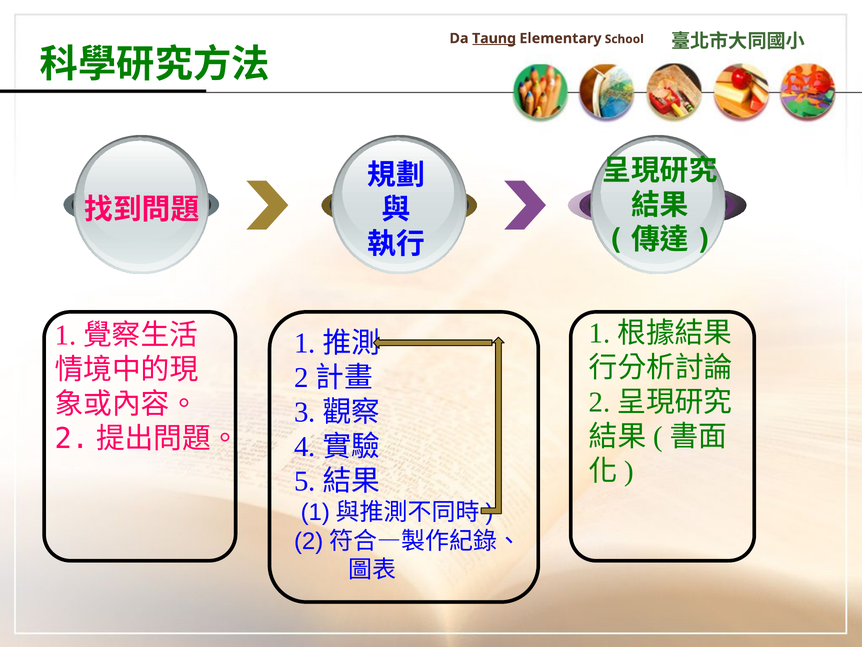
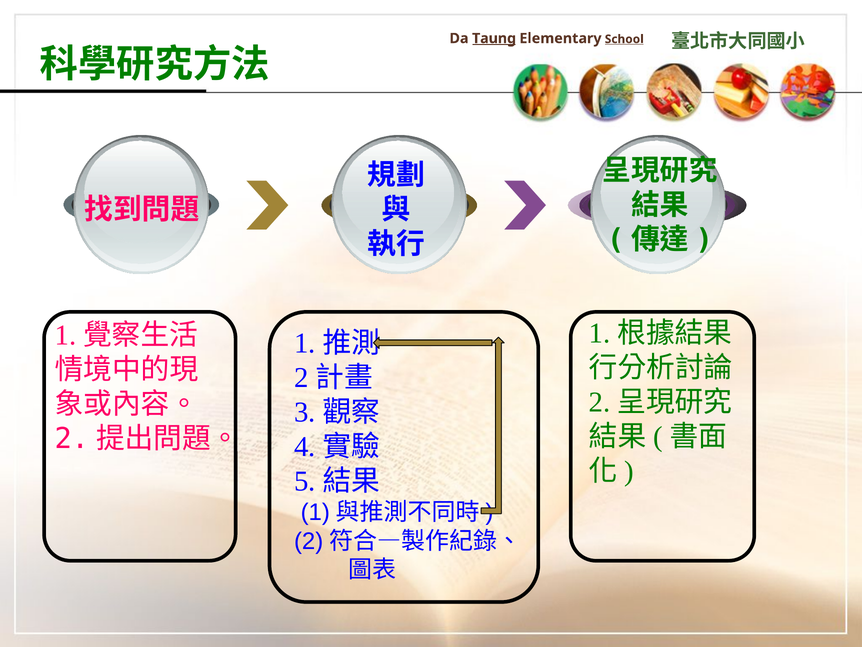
School underline: none -> present
